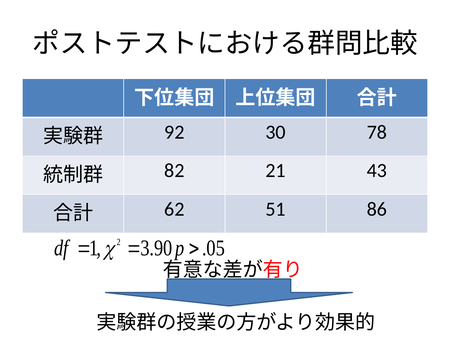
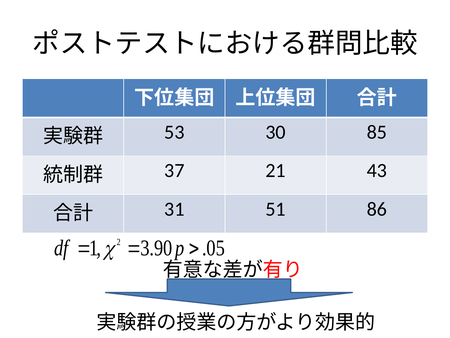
92: 92 -> 53
78: 78 -> 85
82: 82 -> 37
62: 62 -> 31
